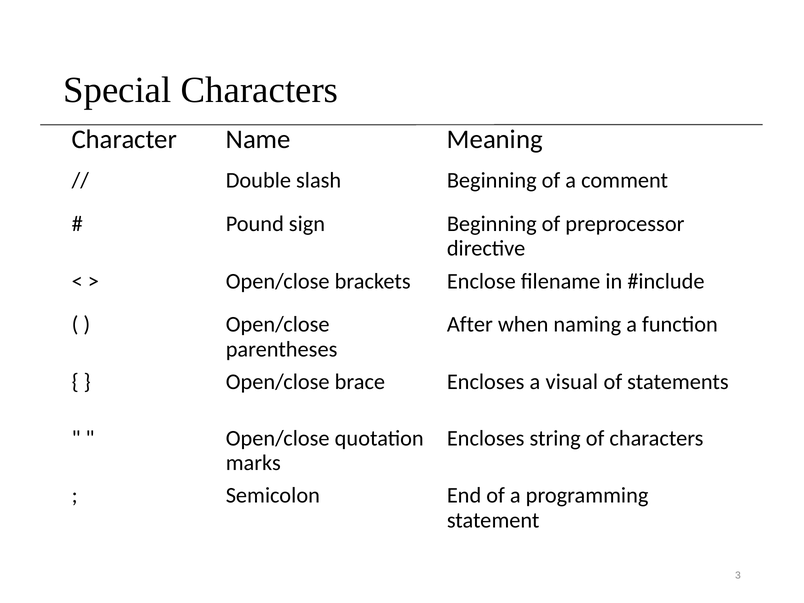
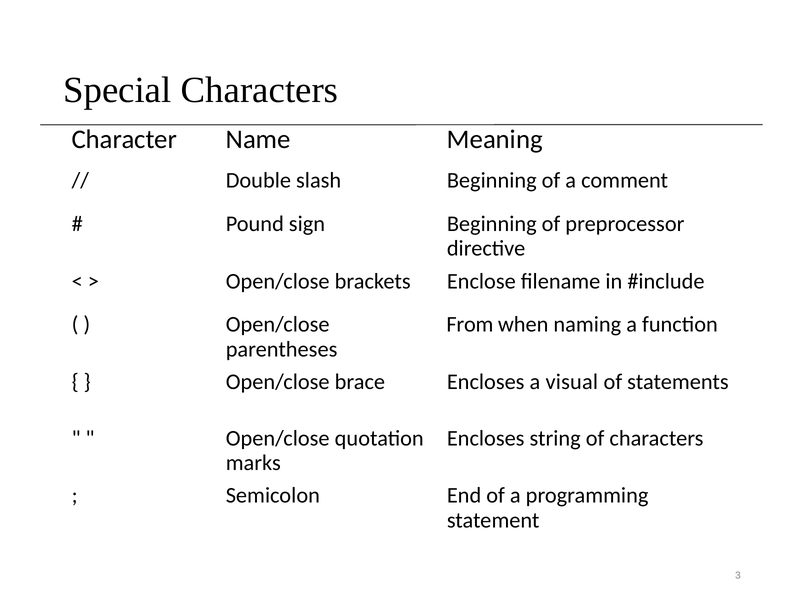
After: After -> From
